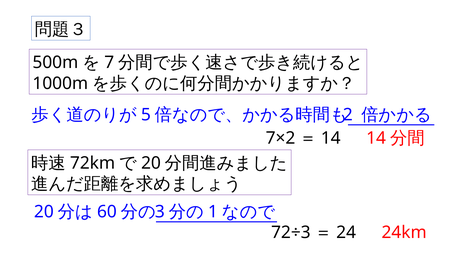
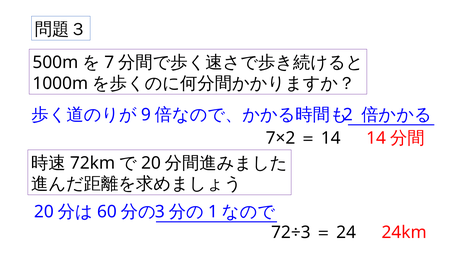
5: 5 -> 9
